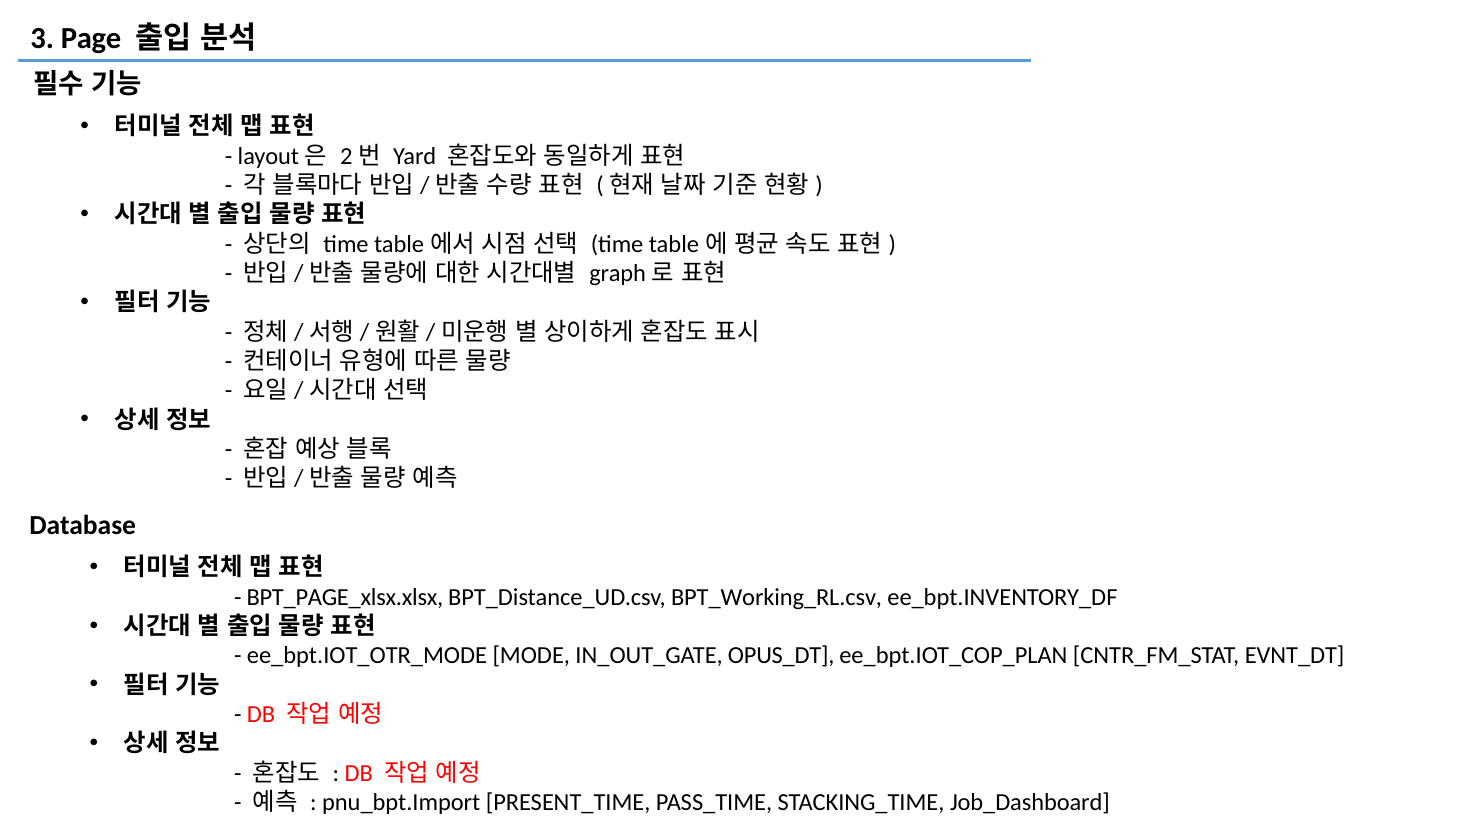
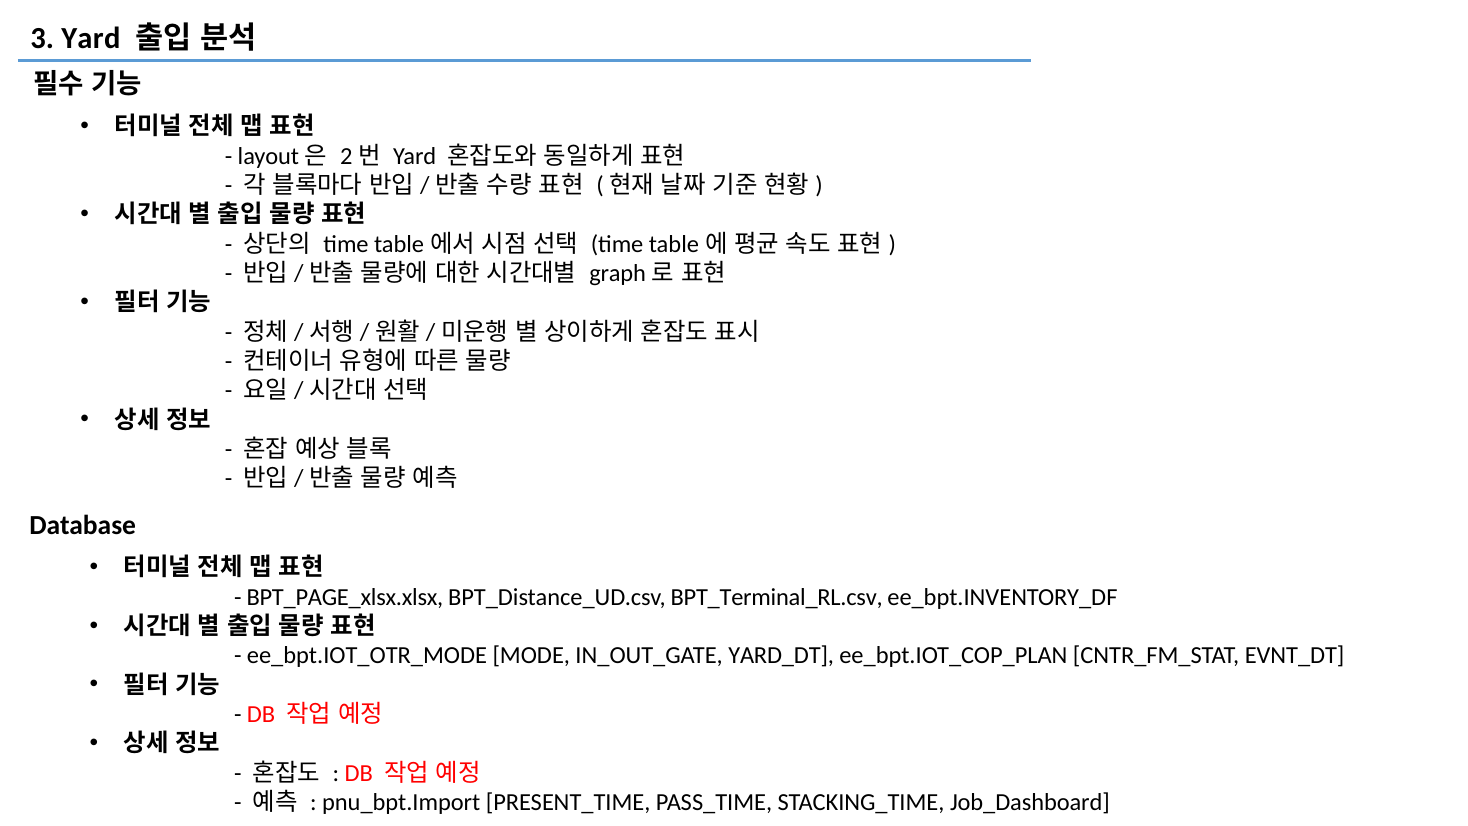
3 Page: Page -> Yard
BPT_Working_RL.csv: BPT_Working_RL.csv -> BPT_Terminal_RL.csv
OPUS_DT: OPUS_DT -> YARD_DT
